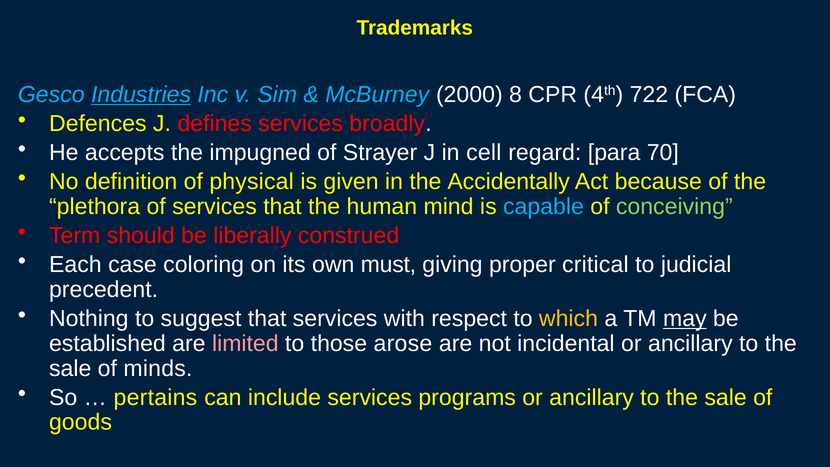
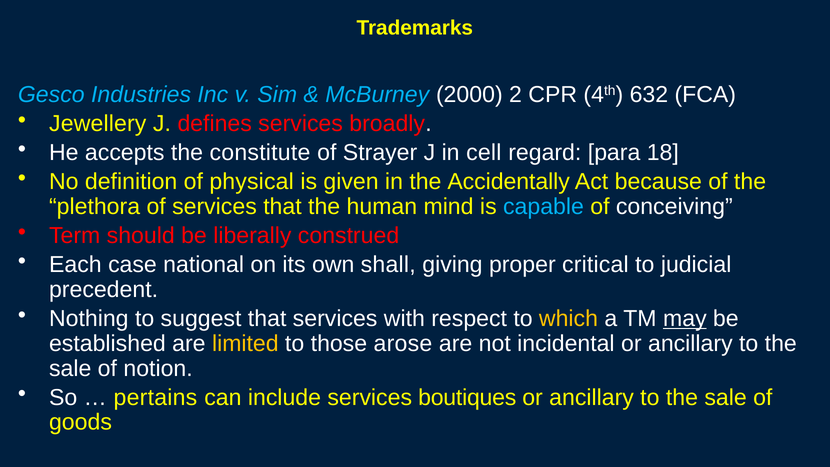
Industries underline: present -> none
8: 8 -> 2
722: 722 -> 632
Defences: Defences -> Jewellery
impugned: impugned -> constitute
70: 70 -> 18
conceiving colour: light green -> white
coloring: coloring -> national
must: must -> shall
limited colour: pink -> yellow
minds: minds -> notion
programs: programs -> boutiques
